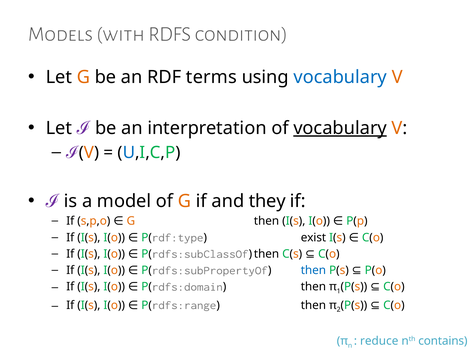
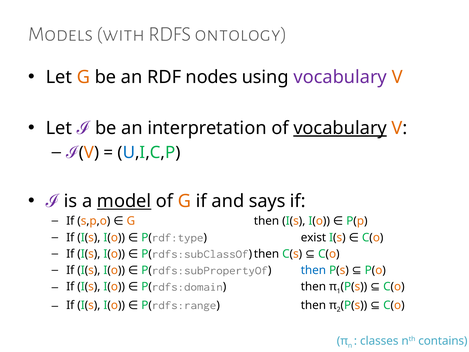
condition: condition -> ontology
terms: terms -> nodes
vocabulary at (340, 77) colour: blue -> purple
model underline: none -> present
they: they -> says
reduce: reduce -> classes
